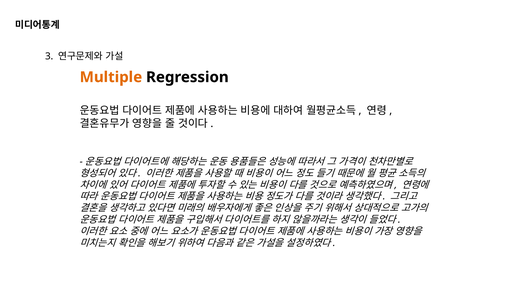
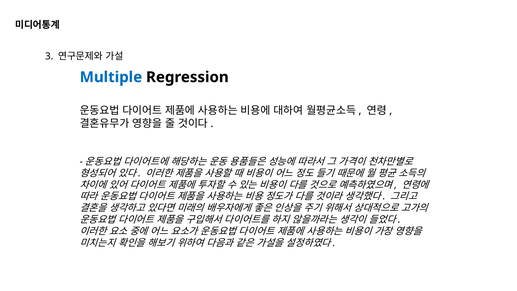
Multiple colour: orange -> blue
